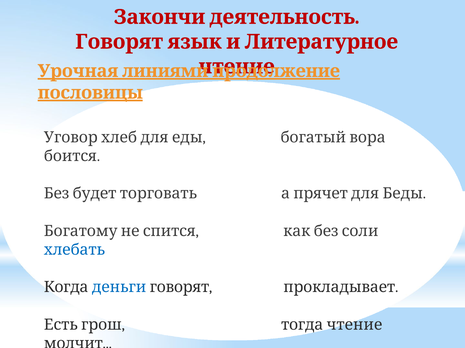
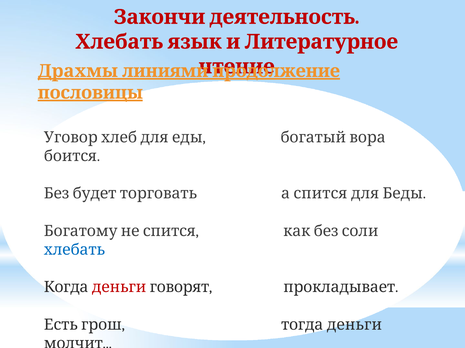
Говорят at (119, 42): Говорят -> Хлебать
Урочная: Урочная -> Драхмы
а прячет: прячет -> спится
деньги at (119, 288) colour: blue -> red
тогда чтение: чтение -> деньги
